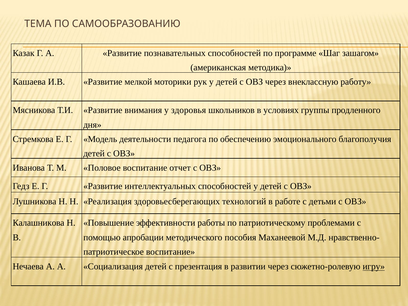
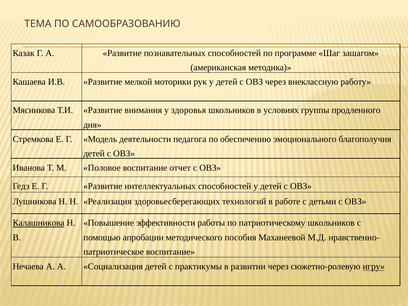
Калашникова underline: none -> present
патриотическому проблемами: проблемами -> школьников
презентация: презентация -> практикумы
